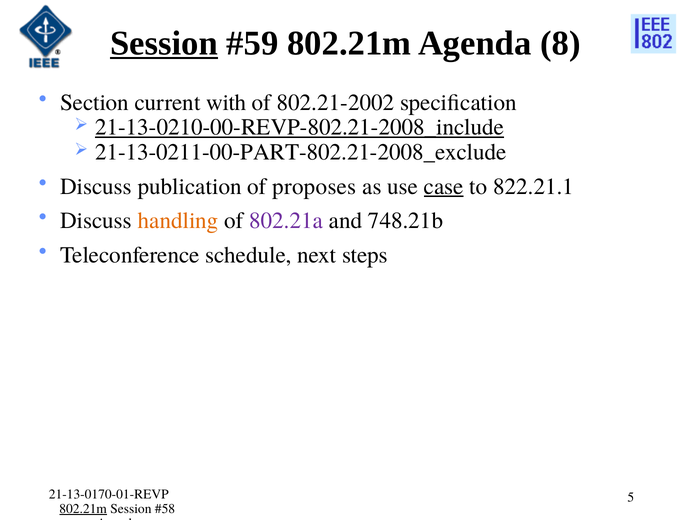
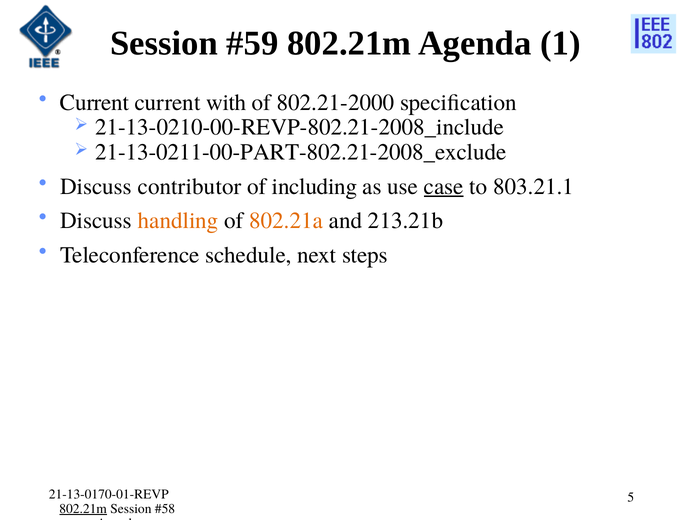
Session at (164, 43) underline: present -> none
8: 8 -> 1
Section at (95, 102): Section -> Current
802.21-2002: 802.21-2002 -> 802.21-2000
21-13-0210-00-REVP-802.21-2008_include underline: present -> none
publication: publication -> contributor
proposes: proposes -> including
822.21.1: 822.21.1 -> 803.21.1
802.21a colour: purple -> orange
748.21b: 748.21b -> 213.21b
